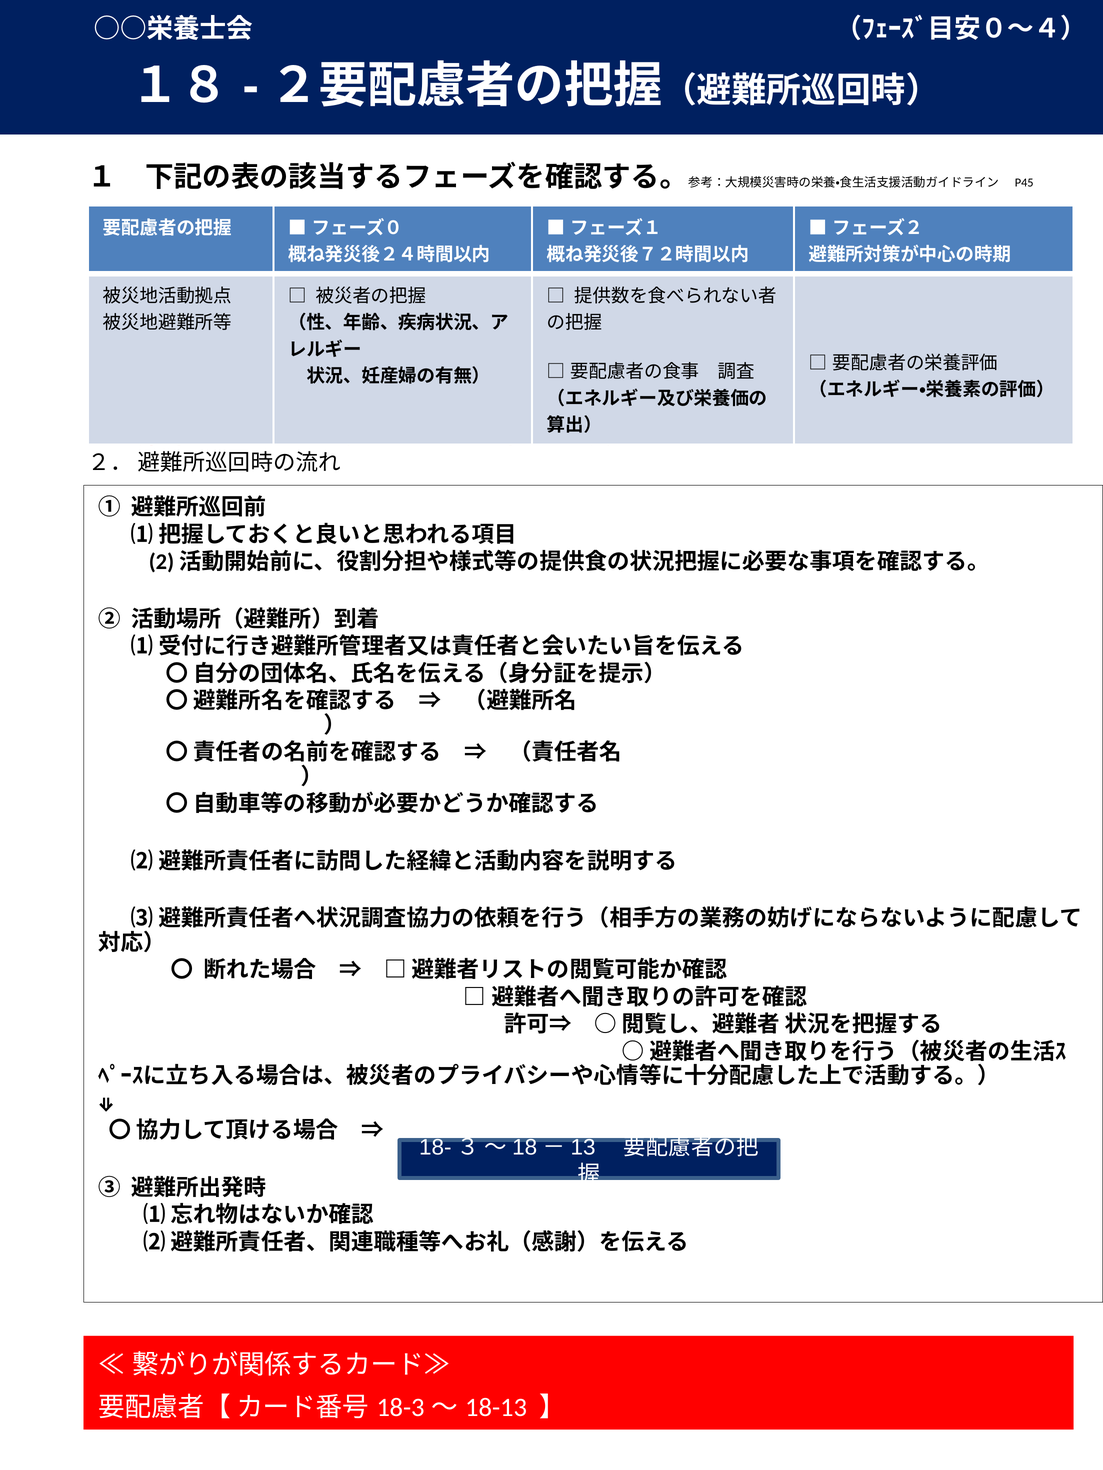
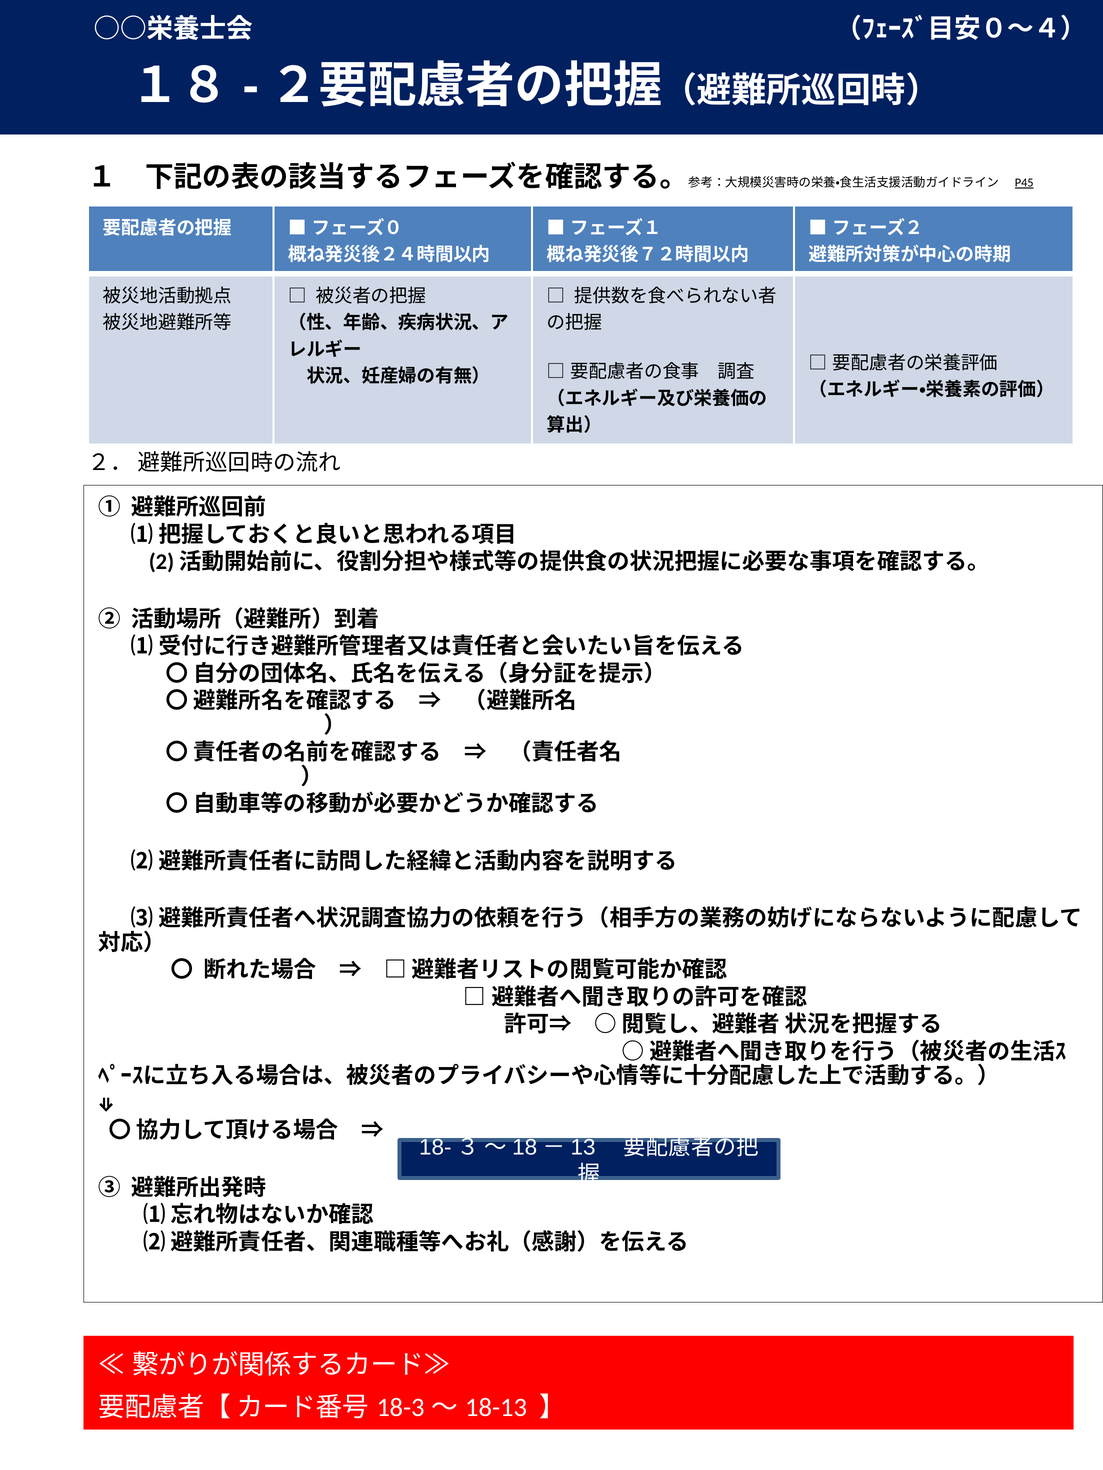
P45 underline: none -> present
